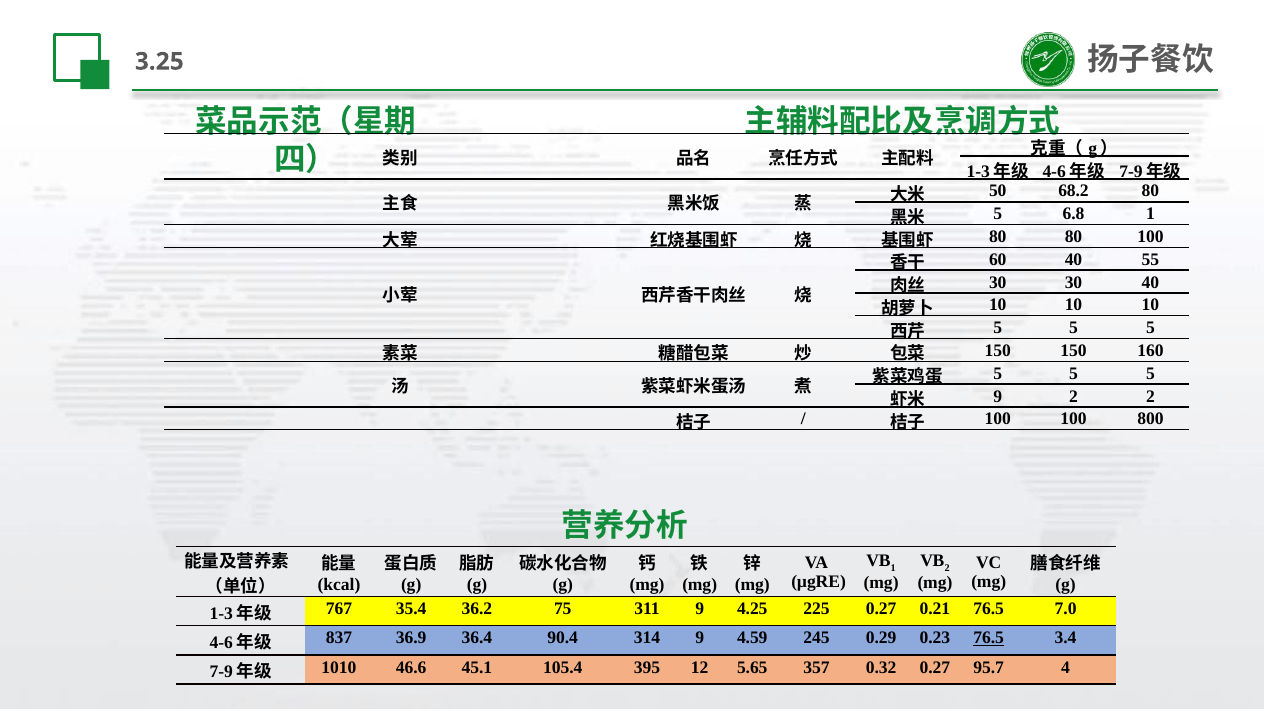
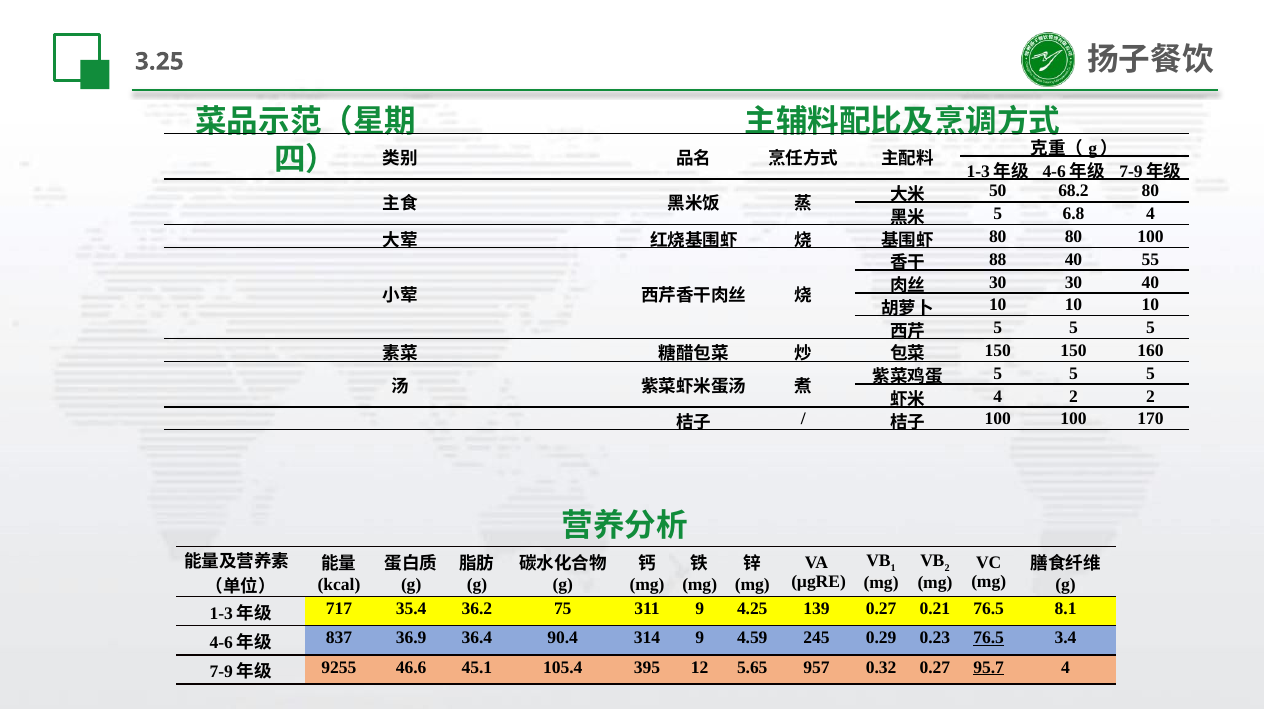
6.8 1: 1 -> 4
60: 60 -> 88
9 at (998, 396): 9 -> 4
800: 800 -> 170
767: 767 -> 717
225: 225 -> 139
7.0: 7.0 -> 8.1
1010: 1010 -> 9255
357: 357 -> 957
95.7 underline: none -> present
